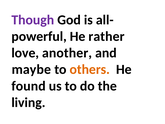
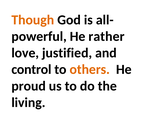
Though colour: purple -> orange
another: another -> justified
maybe: maybe -> control
found: found -> proud
